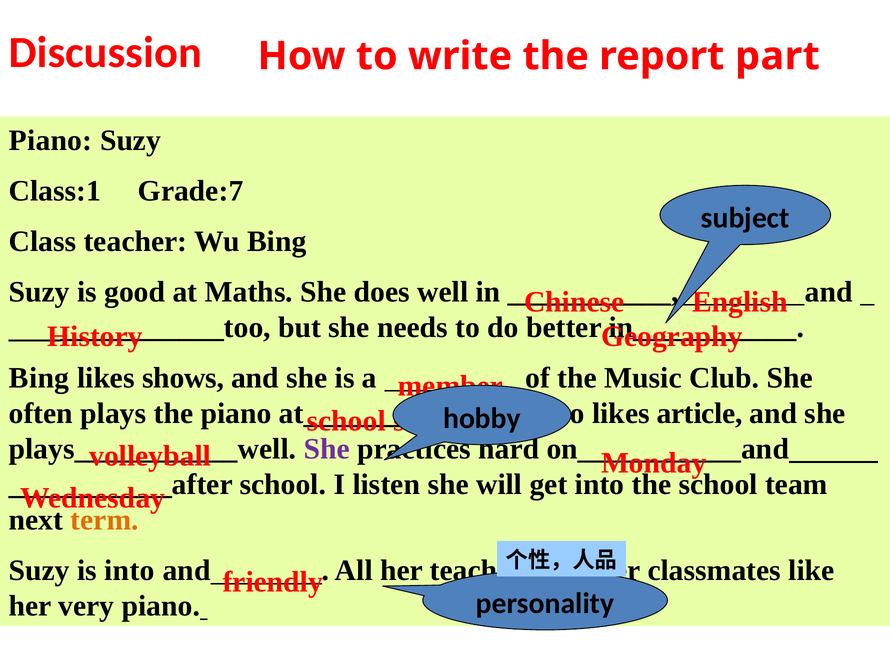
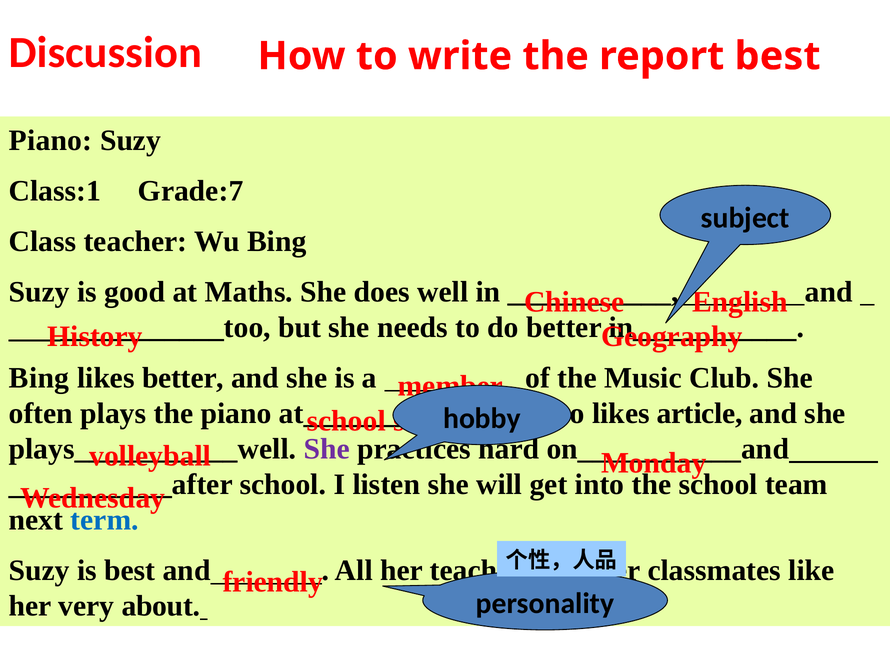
report part: part -> best
likes shows: shows -> better
term colour: orange -> blue
is into: into -> best
very piano: piano -> about
